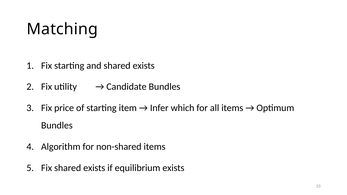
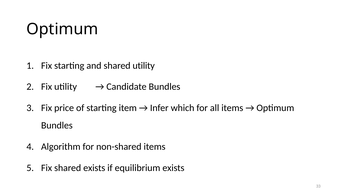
Matching at (62, 29): Matching -> Optimum
and shared exists: exists -> utility
